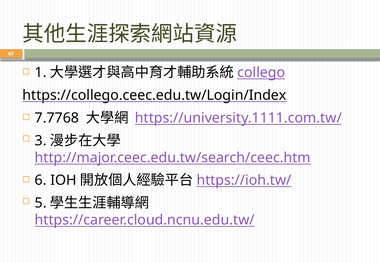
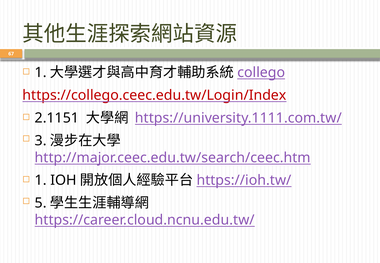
https://collego.ceec.edu.tw/Login/Index colour: black -> red
7.7768: 7.7768 -> 2.1151
6 at (41, 180): 6 -> 1
